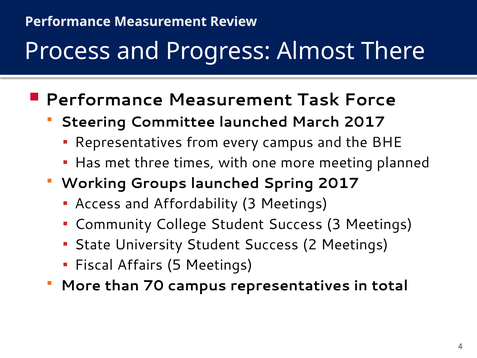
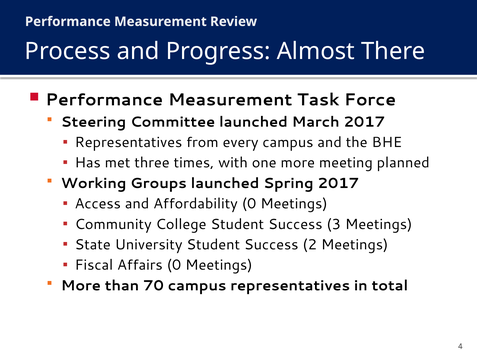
Affordability 3: 3 -> 0
Affairs 5: 5 -> 0
